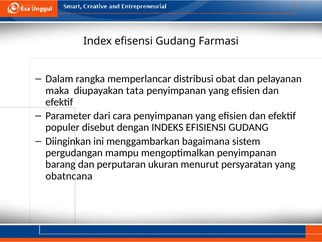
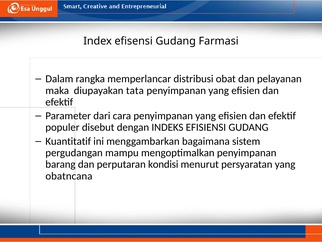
Diinginkan: Diinginkan -> Kuantitatif
ukuran: ukuran -> kondisi
